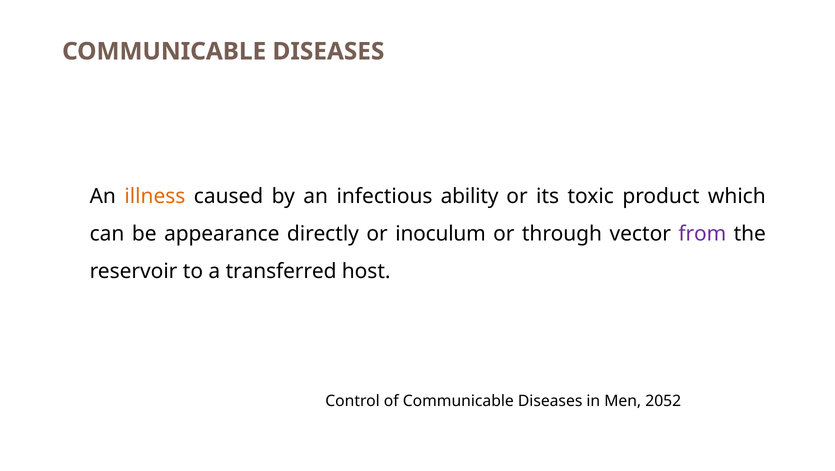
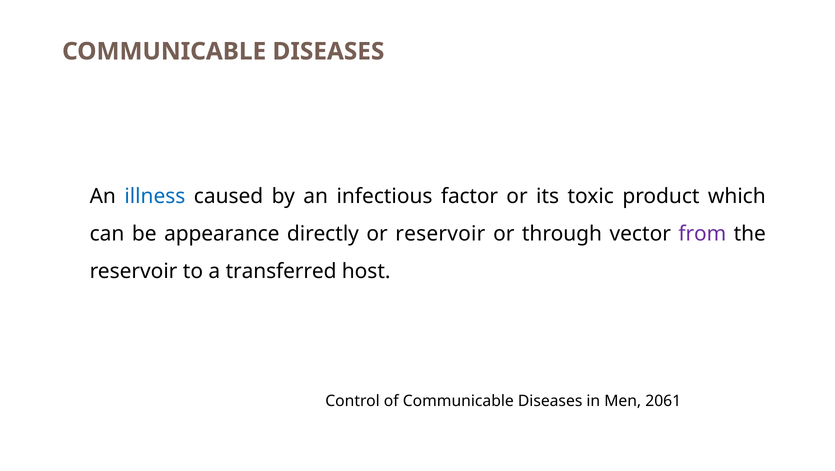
illness colour: orange -> blue
ability: ability -> factor
or inoculum: inoculum -> reservoir
2052: 2052 -> 2061
